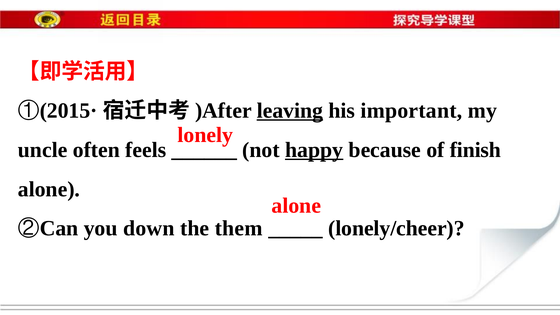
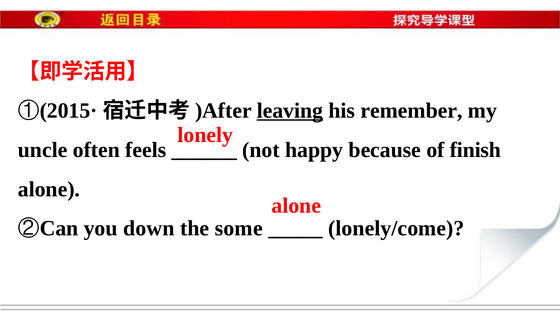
important: important -> remember
happy underline: present -> none
them: them -> some
lonely/cheer: lonely/cheer -> lonely/come
